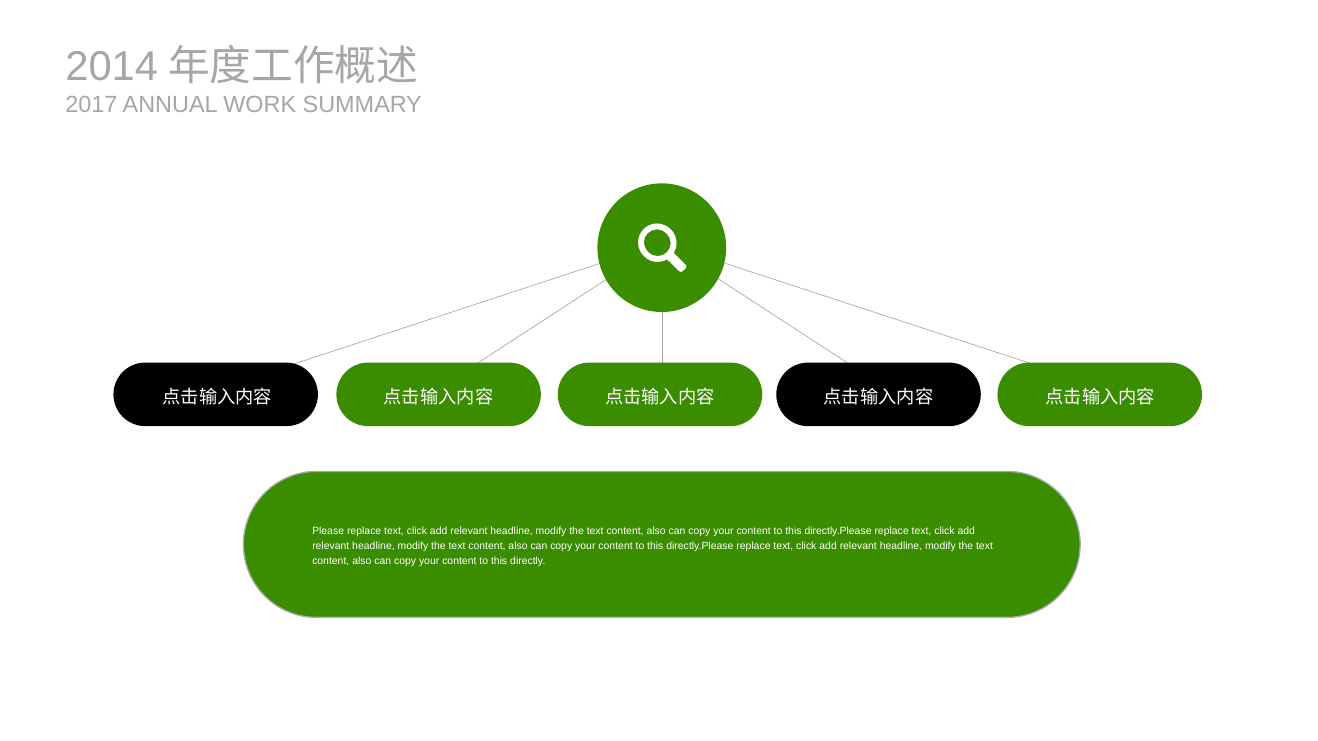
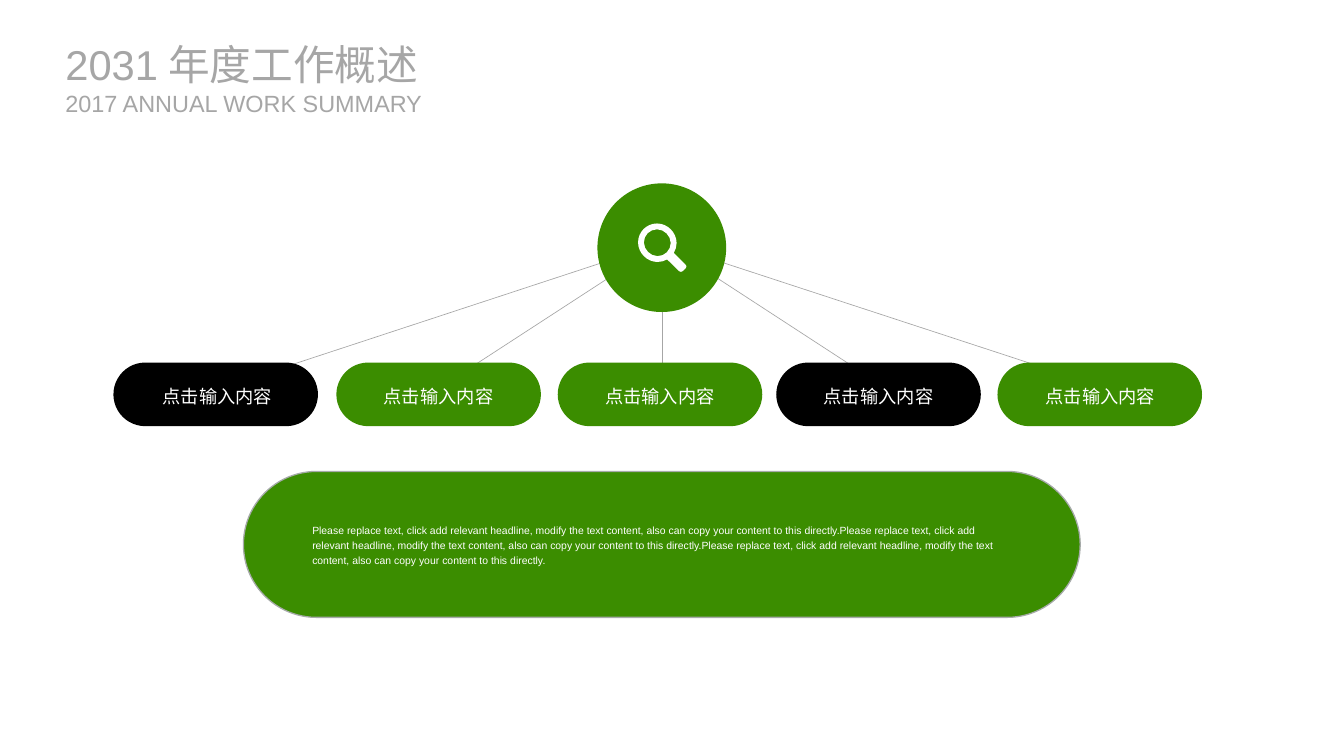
2014: 2014 -> 2031
